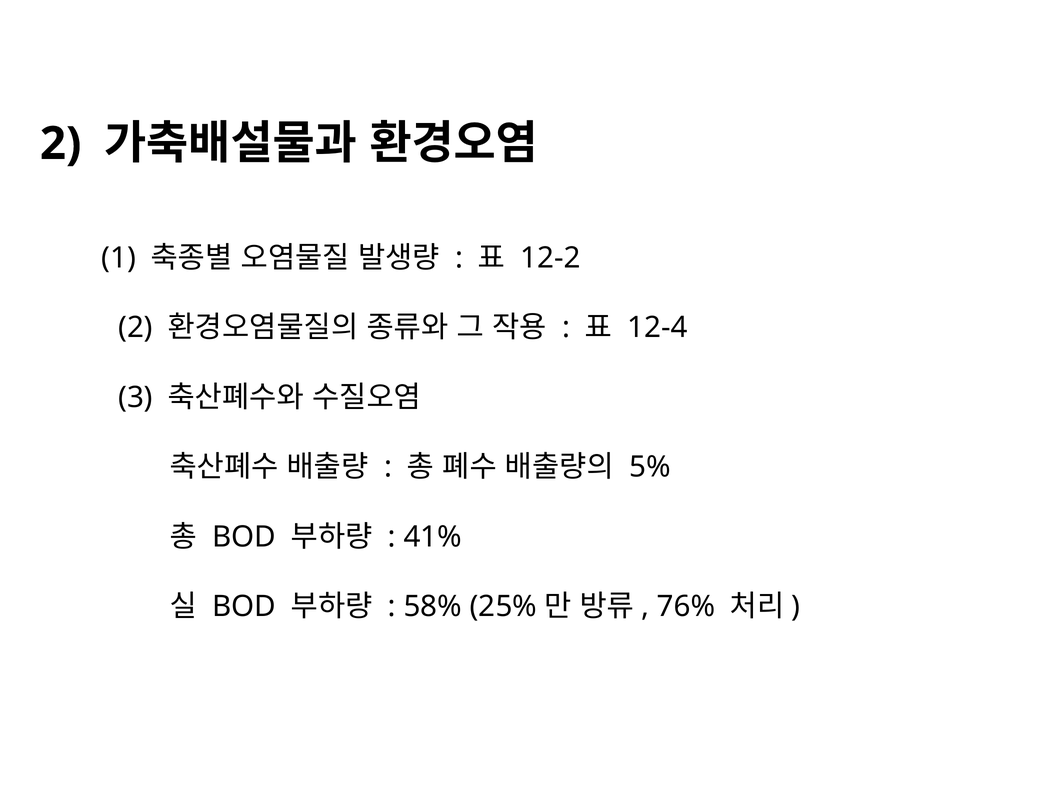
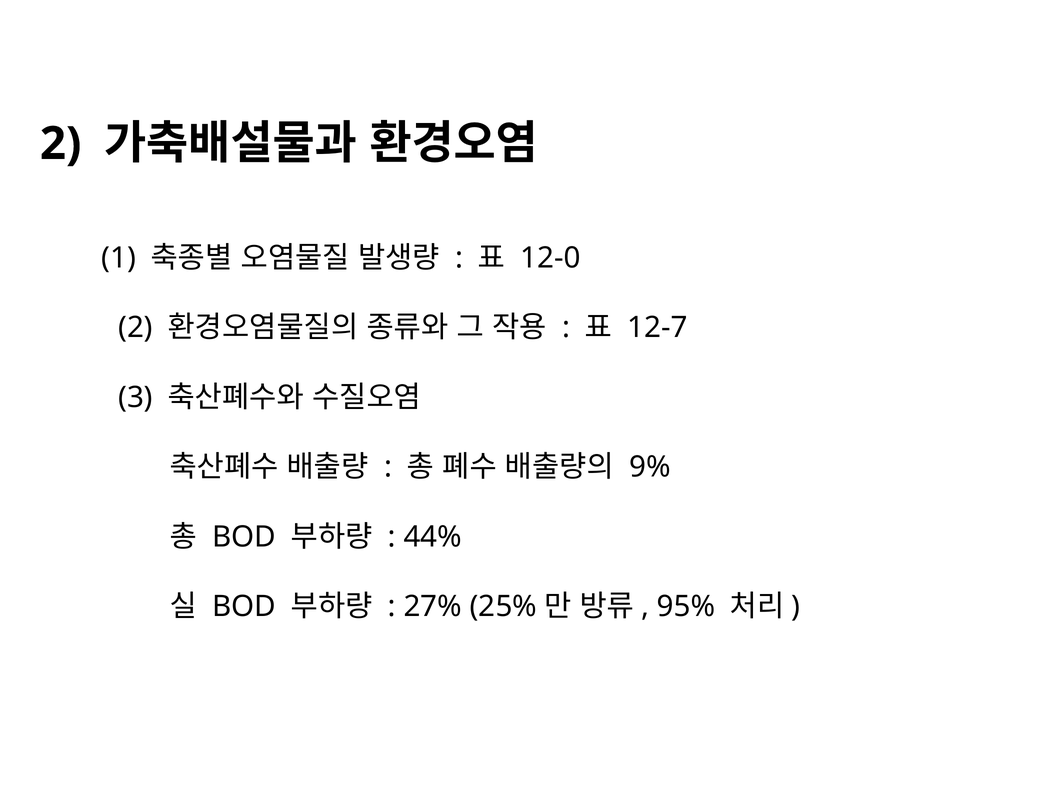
12-2: 12-2 -> 12-0
12-4: 12-4 -> 12-7
5%: 5% -> 9%
41%: 41% -> 44%
58%: 58% -> 27%
76%: 76% -> 95%
